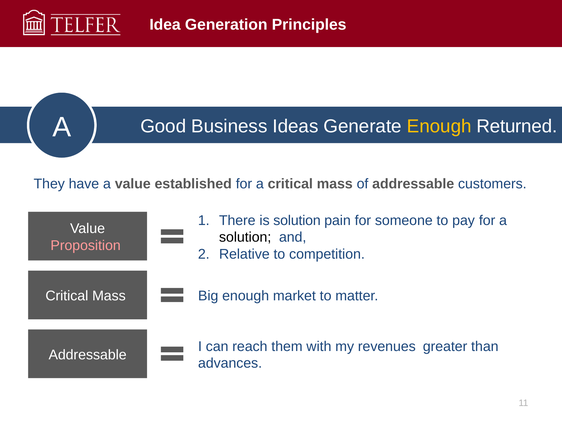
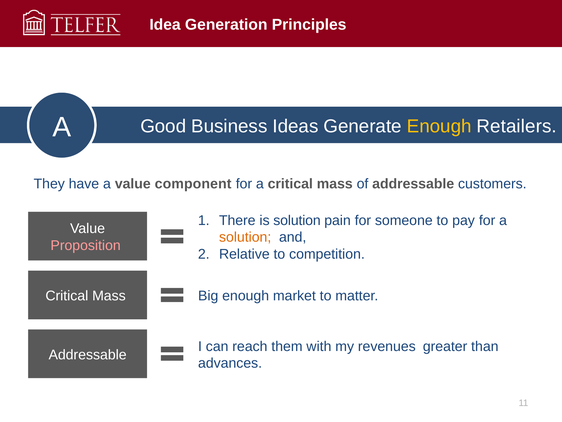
Returned: Returned -> Retailers
established: established -> component
solution at (245, 237) colour: black -> orange
